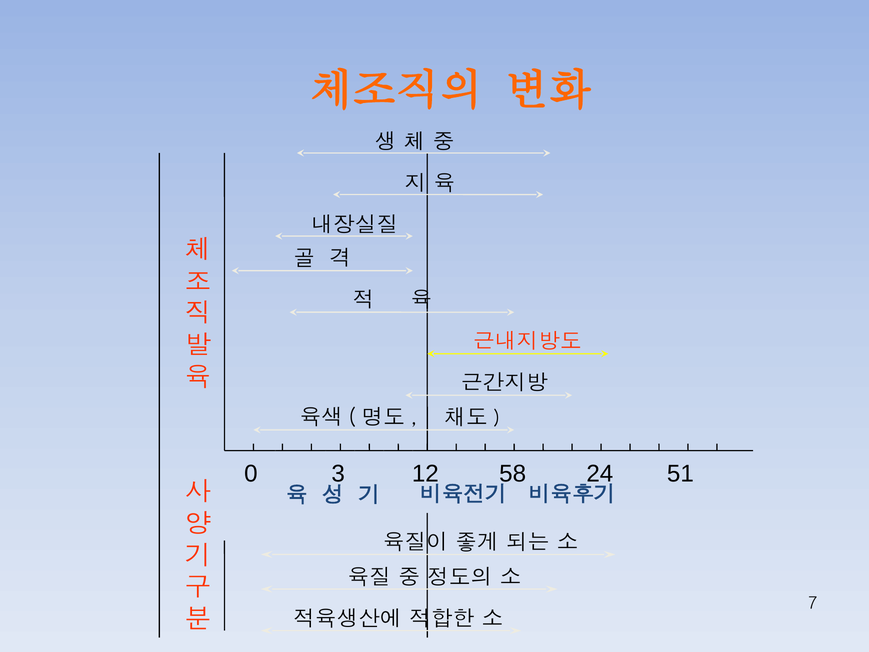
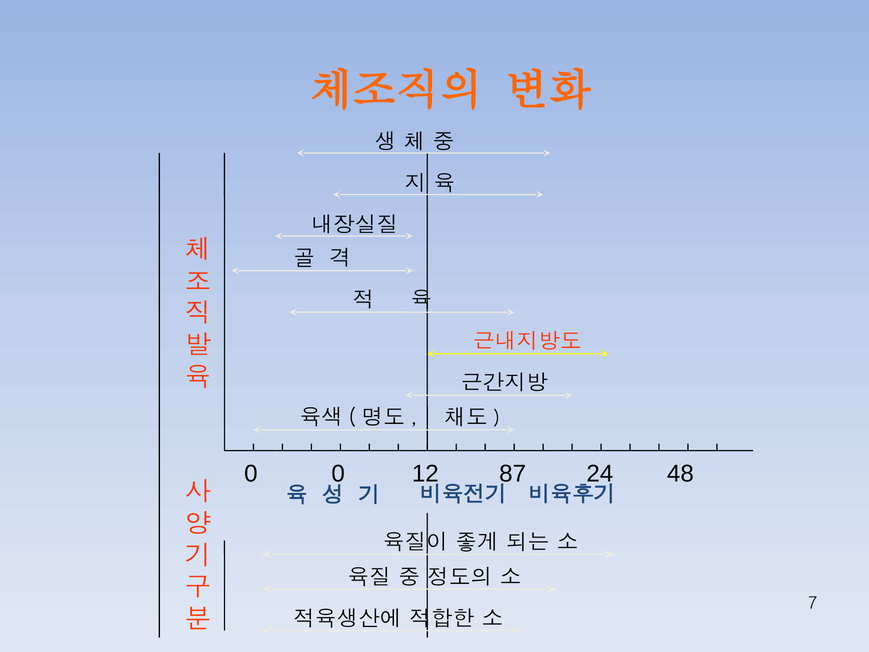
0 3: 3 -> 0
58: 58 -> 87
51: 51 -> 48
